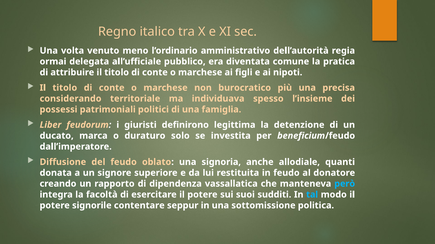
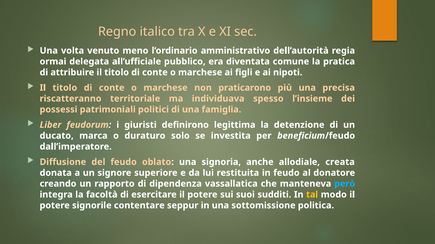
burocratico: burocratico -> praticarono
considerando: considerando -> riscatteranno
quanti: quanti -> creata
tal colour: light blue -> yellow
